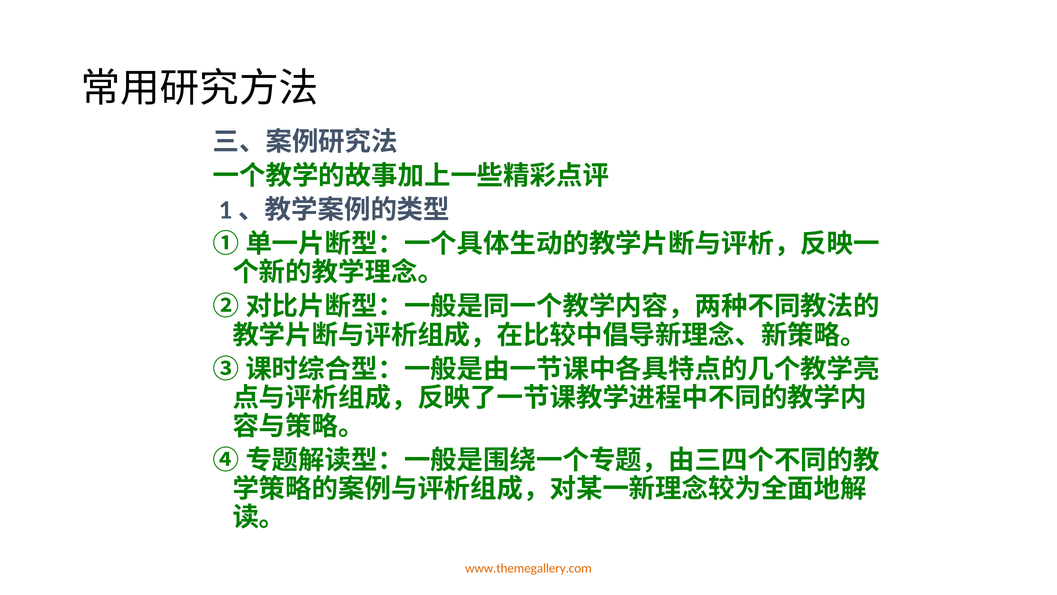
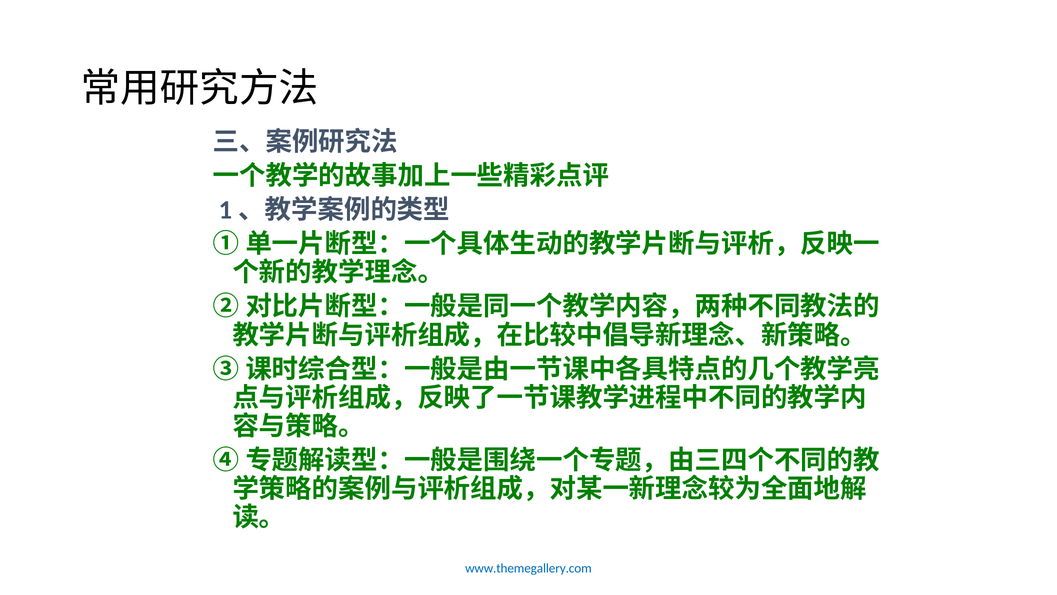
www.themegallery.com colour: orange -> blue
